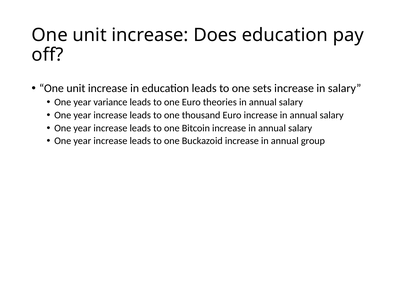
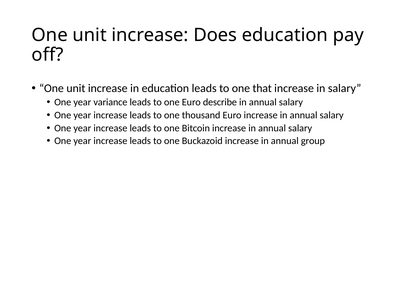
sets: sets -> that
theories: theories -> describe
